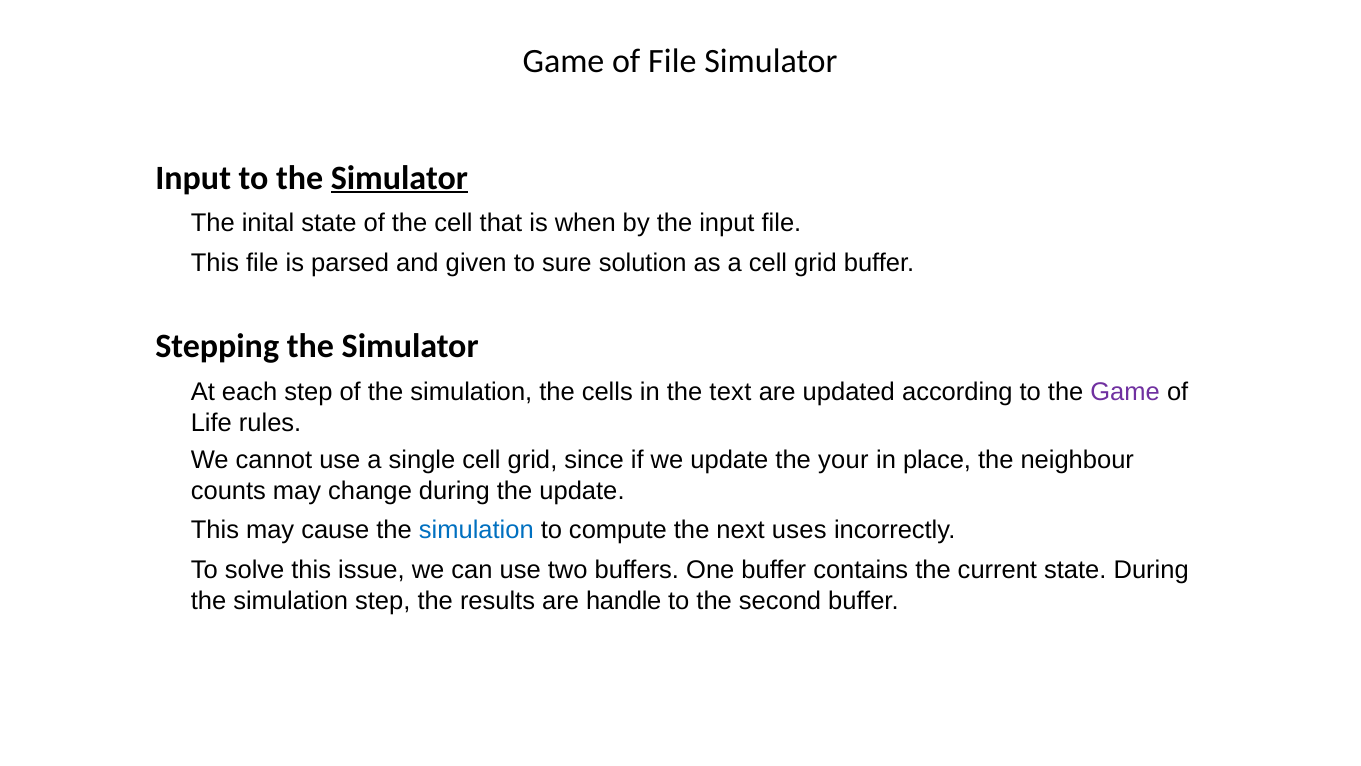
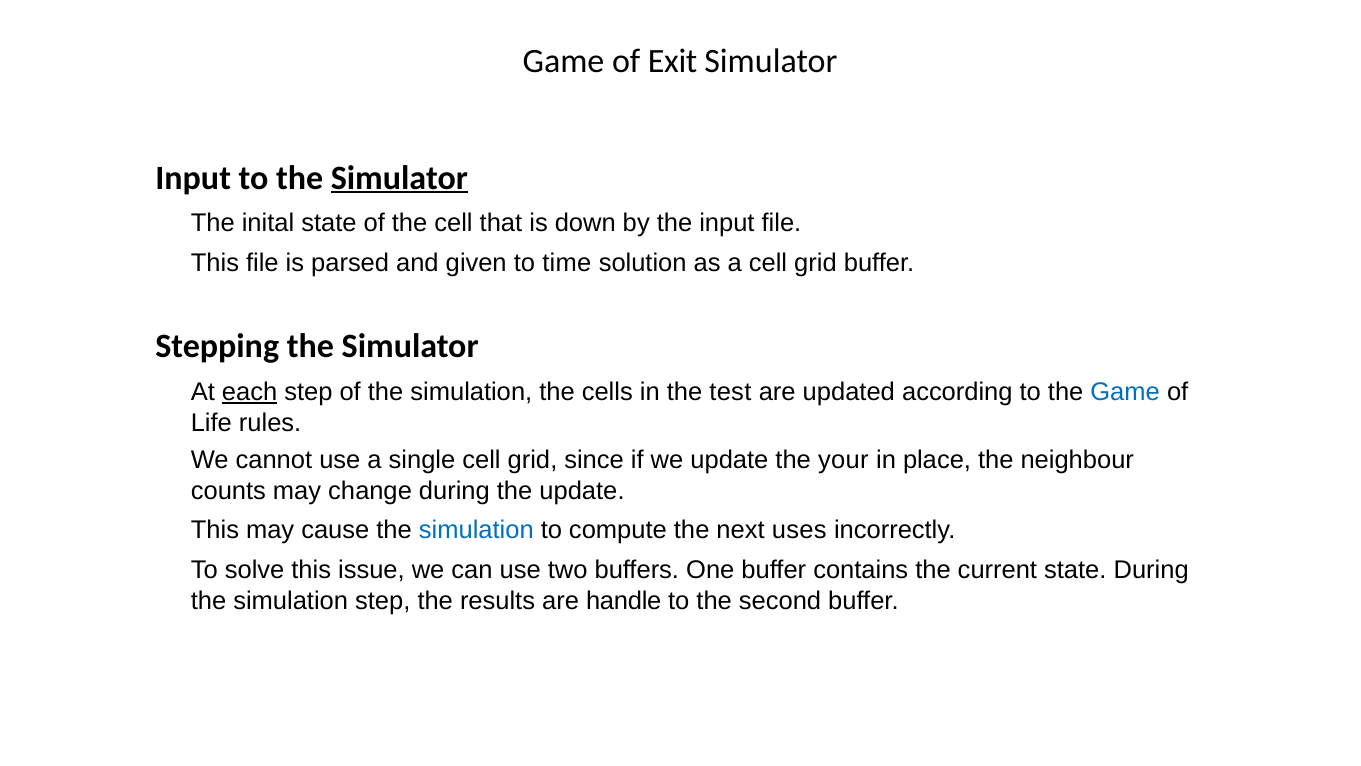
of File: File -> Exit
when: when -> down
sure: sure -> time
each underline: none -> present
text: text -> test
Game at (1125, 392) colour: purple -> blue
